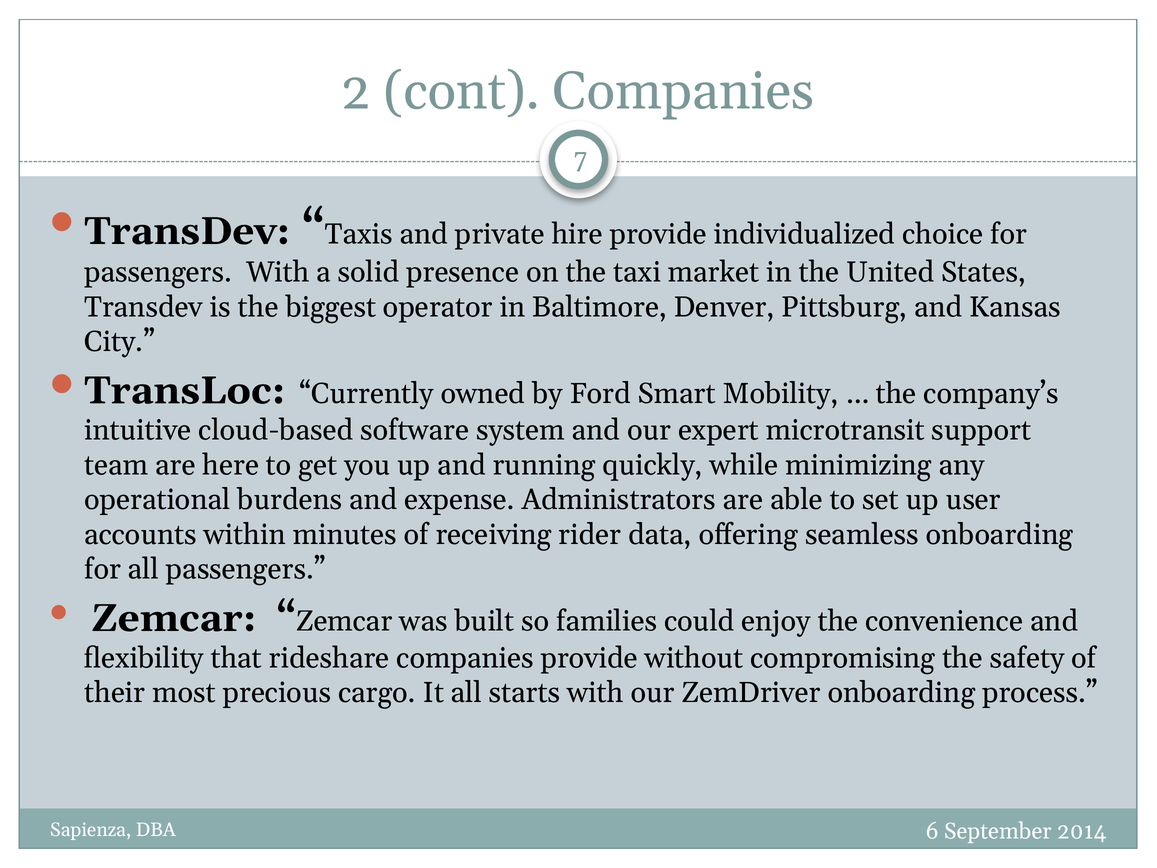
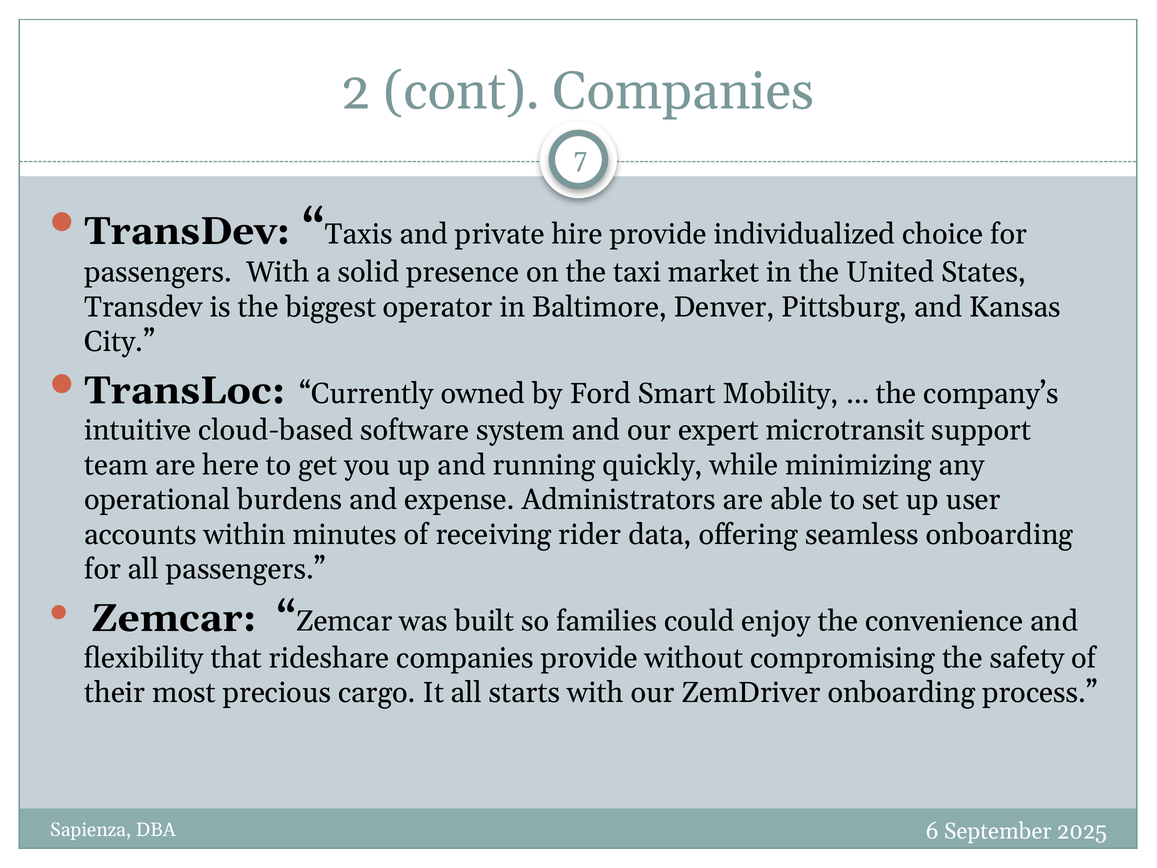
2014: 2014 -> 2025
